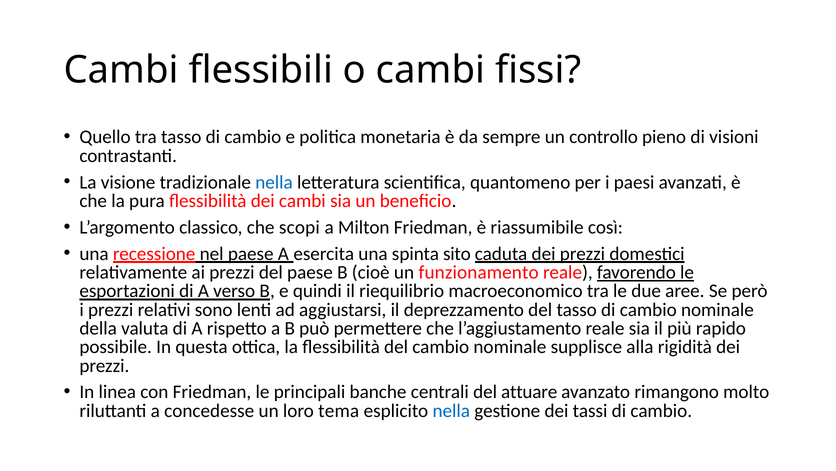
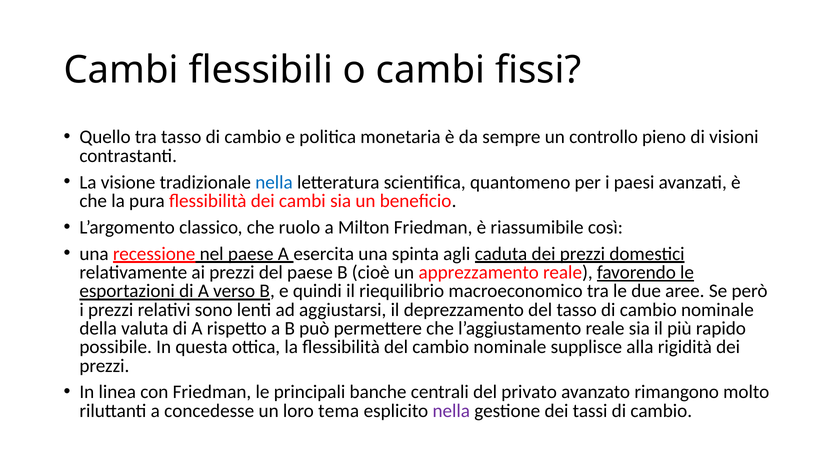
scopi: scopi -> ruolo
sito: sito -> agli
funzionamento: funzionamento -> apprezzamento
attuare: attuare -> privato
nella at (451, 410) colour: blue -> purple
